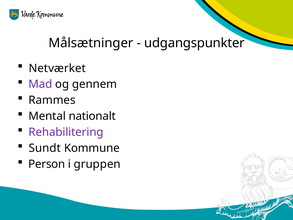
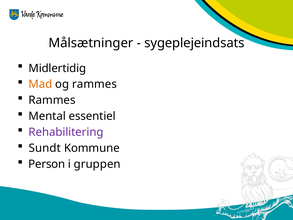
udgangspunkter: udgangspunkter -> sygeplejeindsats
Netværket: Netværket -> Midlertidig
Mad colour: purple -> orange
og gennem: gennem -> rammes
nationalt: nationalt -> essentiel
